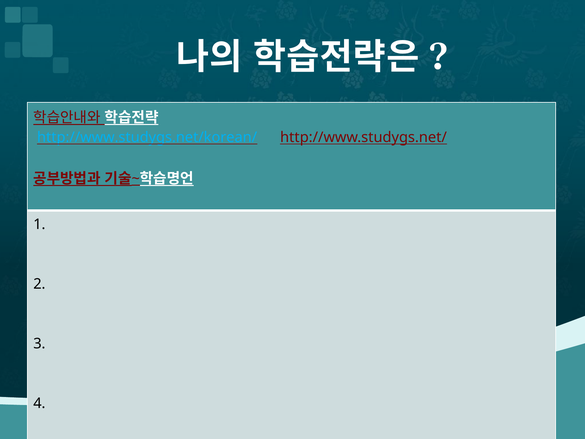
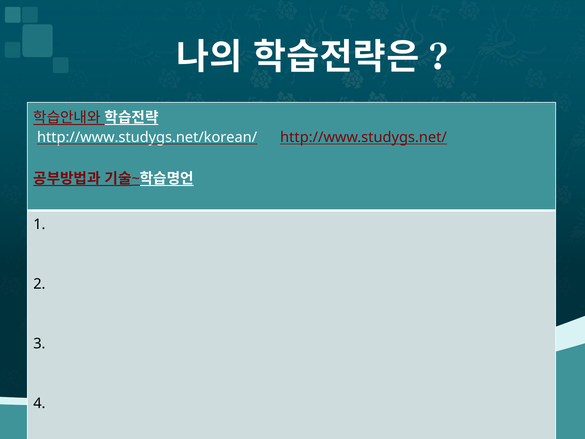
http://www.studygs.net/korean/ colour: light blue -> white
